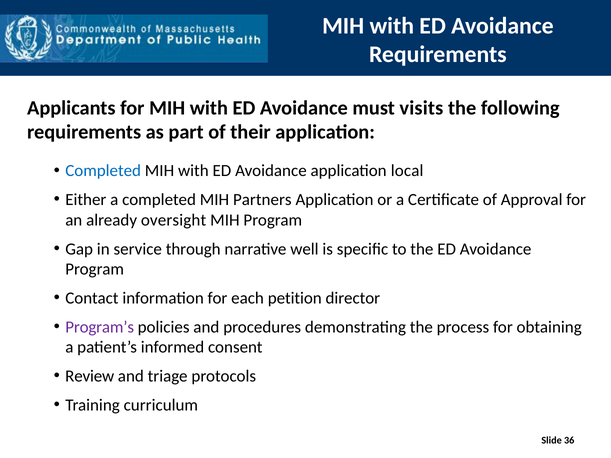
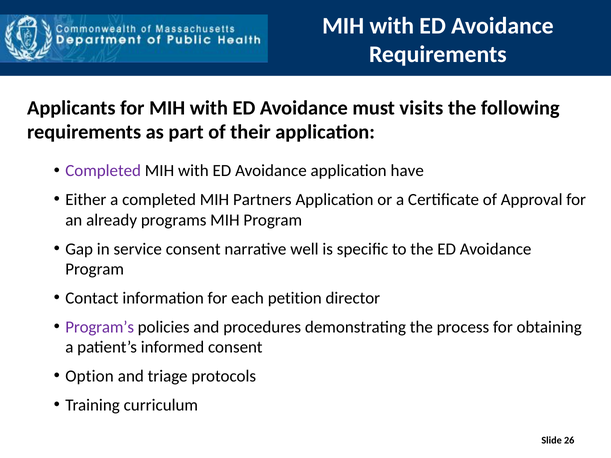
Completed at (103, 171) colour: blue -> purple
local: local -> have
oversight: oversight -> programs
service through: through -> consent
Review: Review -> Option
36: 36 -> 26
